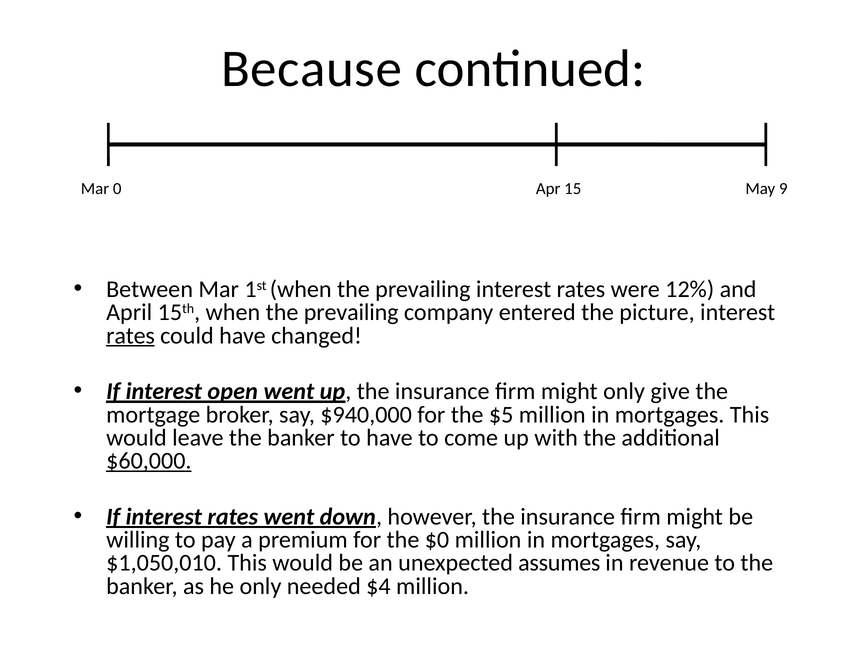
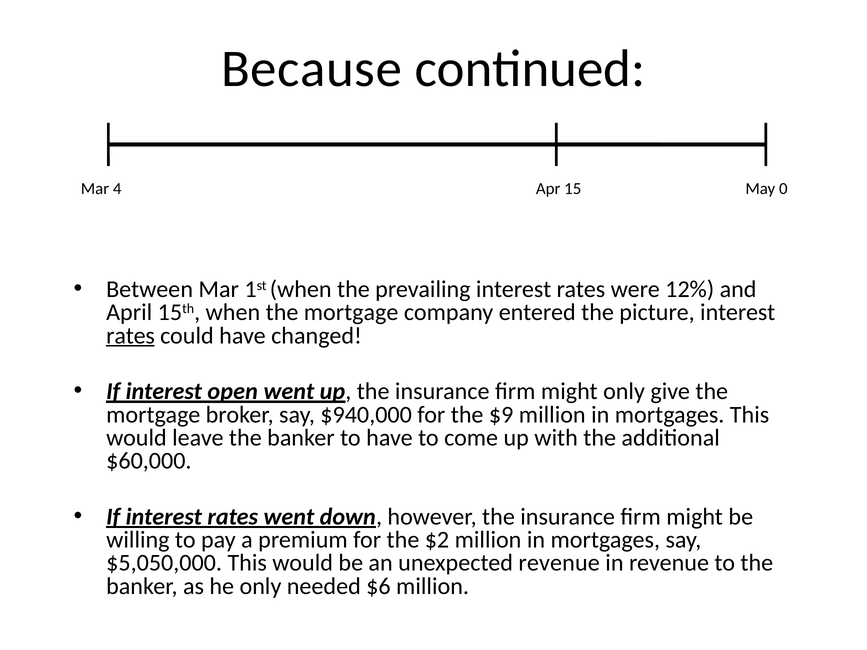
0: 0 -> 4
9: 9 -> 0
15th when the prevailing: prevailing -> mortgage
$5: $5 -> $9
$60,000 underline: present -> none
$0: $0 -> $2
$1,050,010: $1,050,010 -> $5,050,000
unexpected assumes: assumes -> revenue
$4: $4 -> $6
